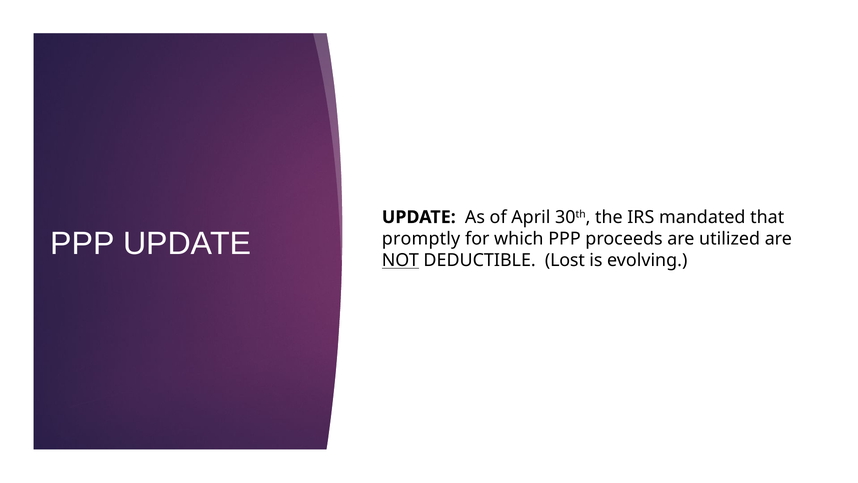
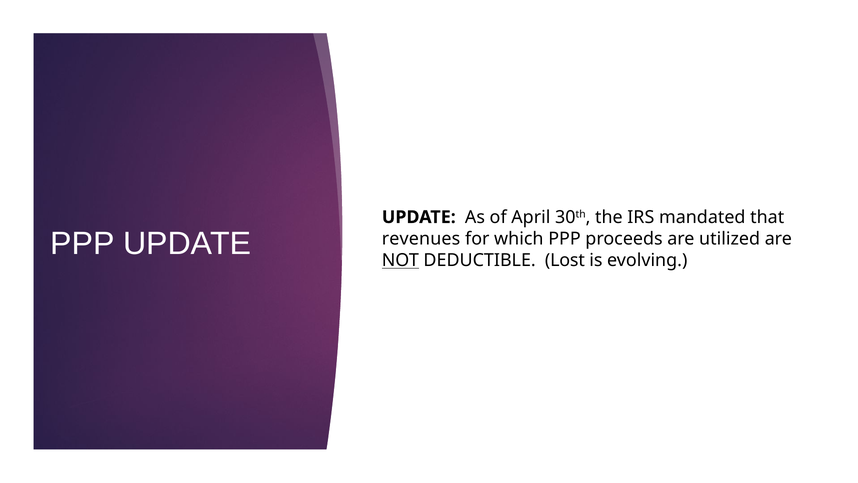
promptly: promptly -> revenues
